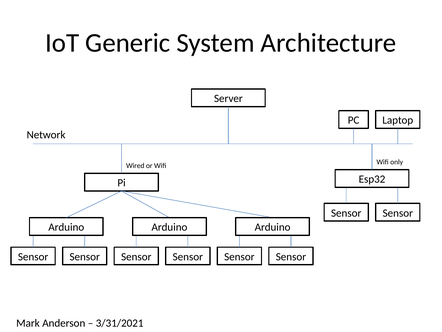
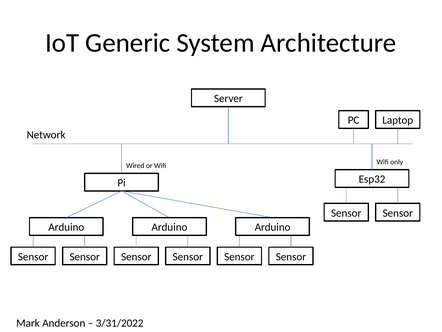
3/31/2021: 3/31/2021 -> 3/31/2022
